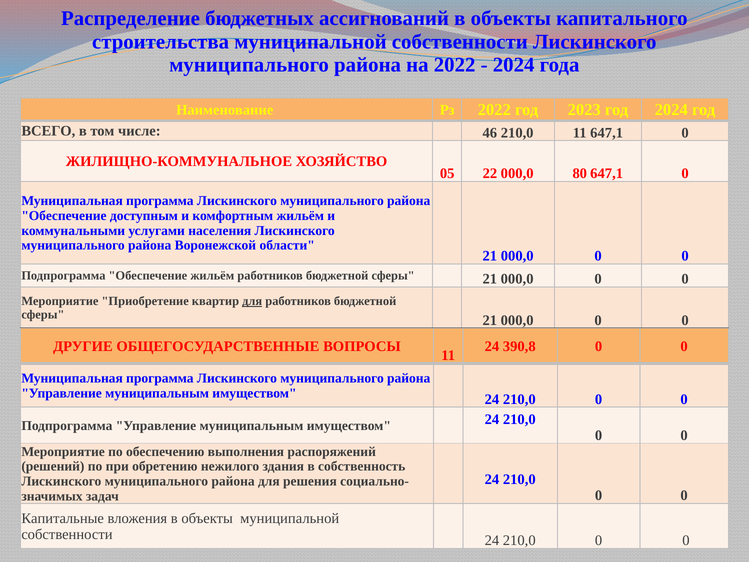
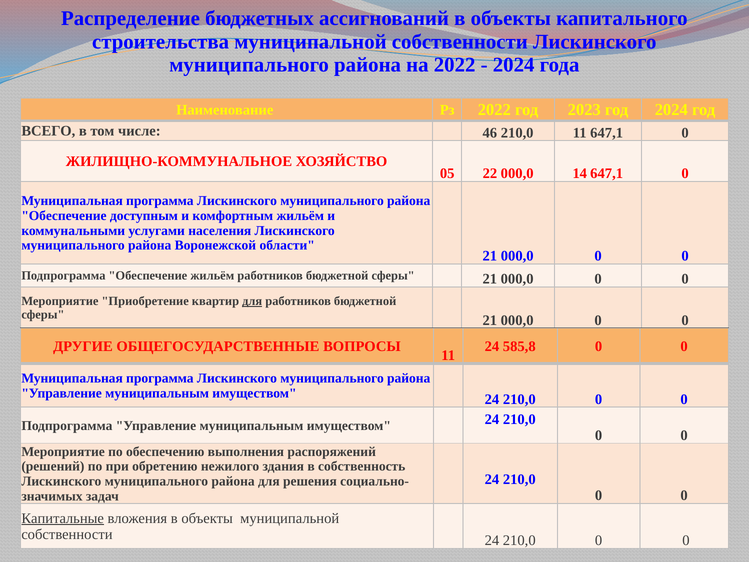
80: 80 -> 14
390,8: 390,8 -> 585,8
Капитальные underline: none -> present
